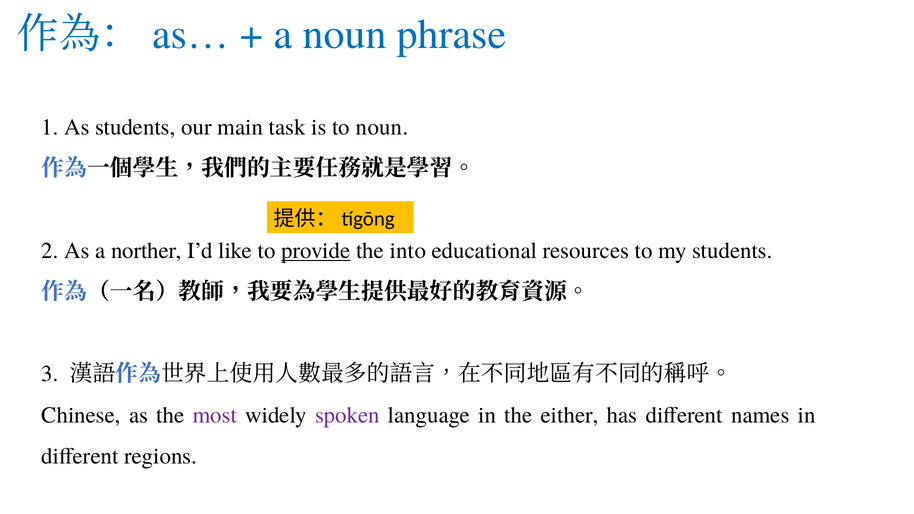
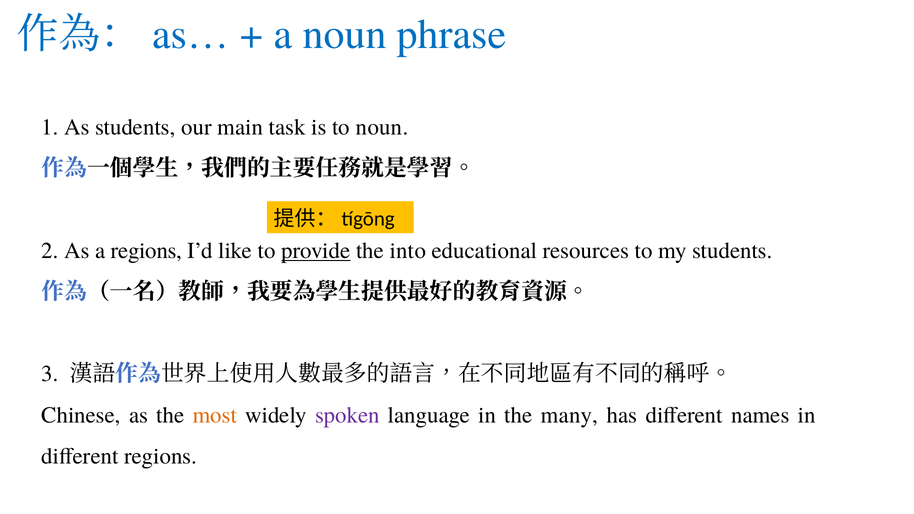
a norther: norther -> regions
most colour: purple -> orange
either: either -> many
